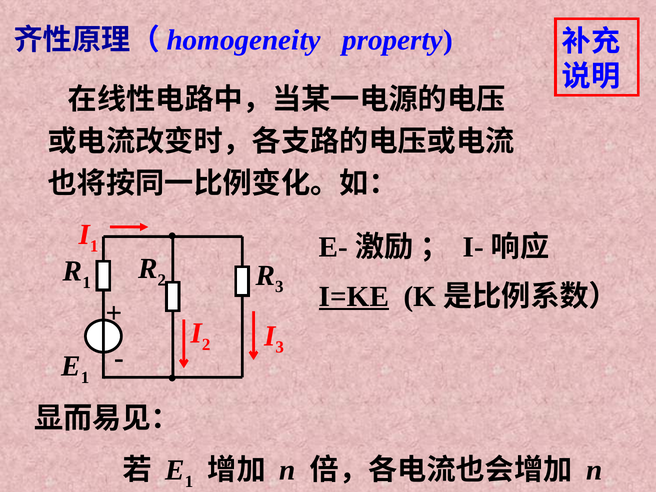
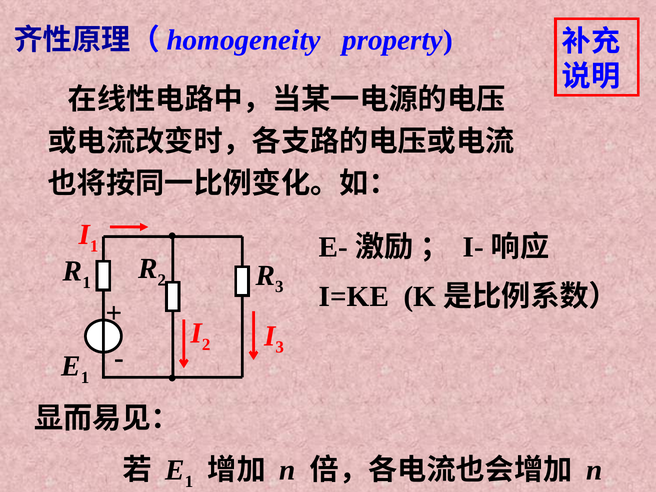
I=KE underline: present -> none
